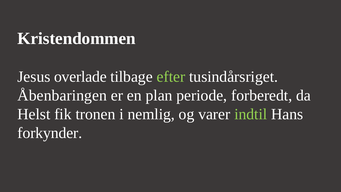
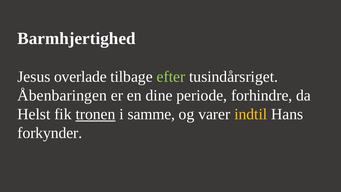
Kristendommen: Kristendommen -> Barmhjertighed
plan: plan -> dine
forberedt: forberedt -> forhindre
tronen underline: none -> present
nemlig: nemlig -> samme
indtil colour: light green -> yellow
